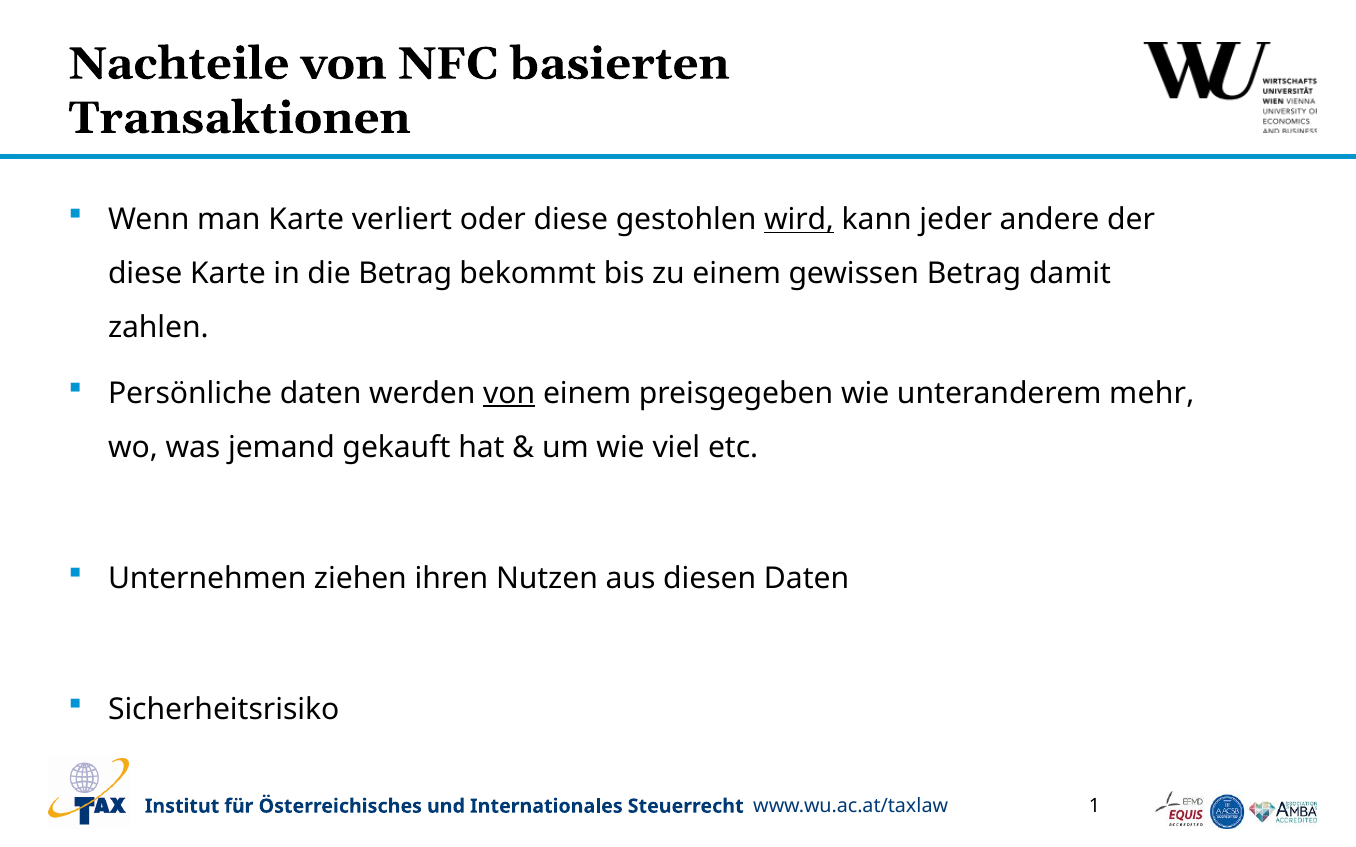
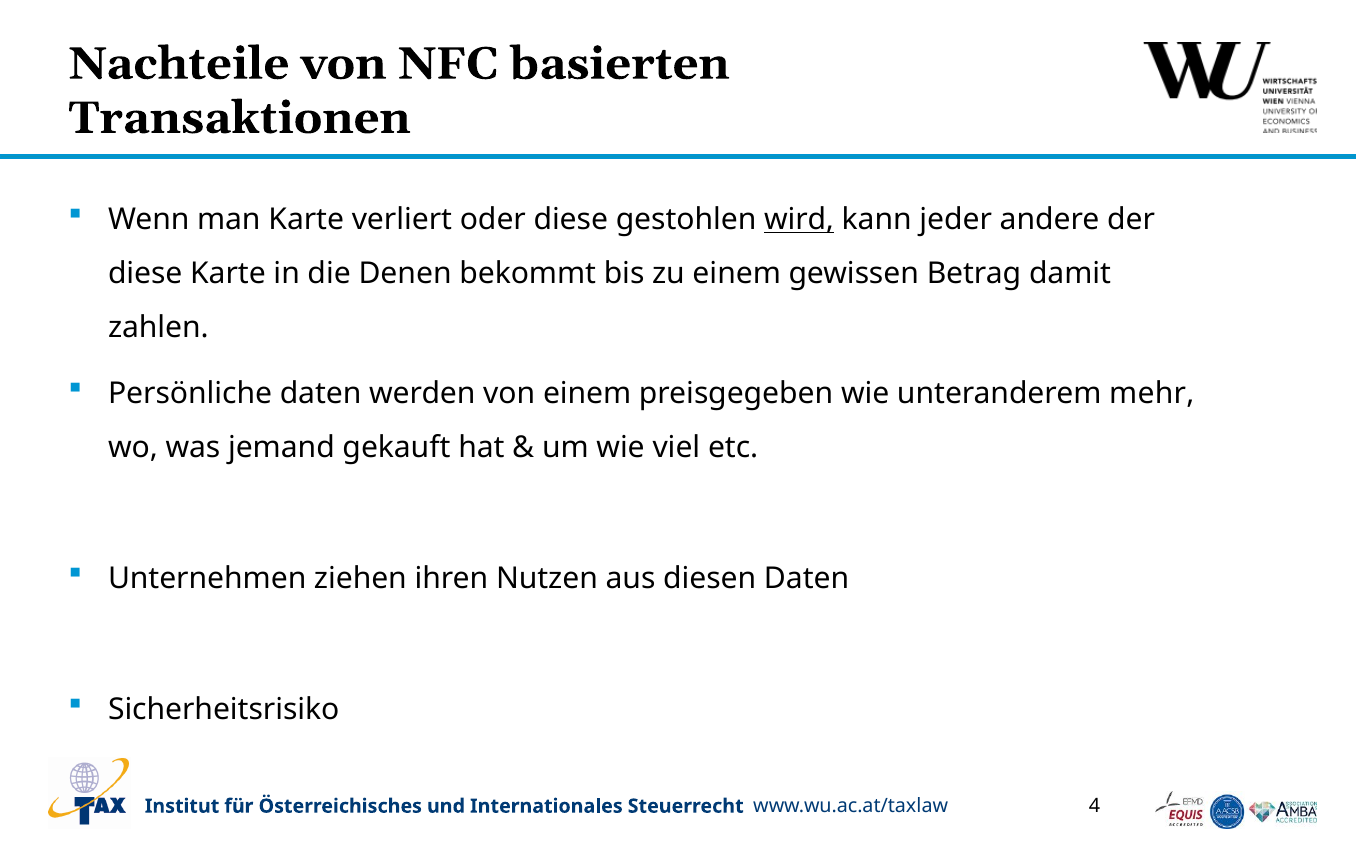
die Betrag: Betrag -> Denen
von at (509, 394) underline: present -> none
1: 1 -> 4
